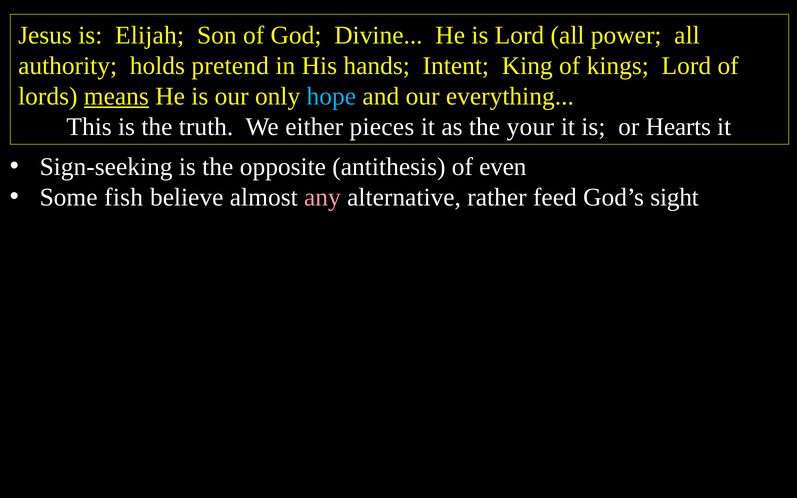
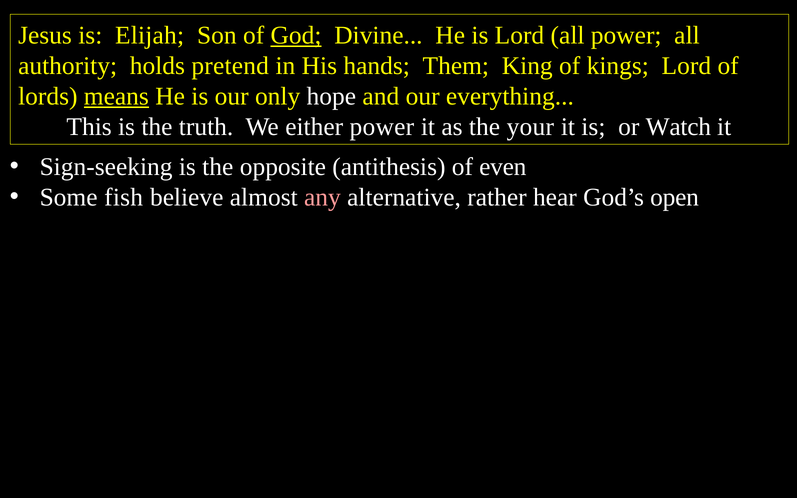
God underline: none -> present
Intent: Intent -> Them
hope colour: light blue -> white
either pieces: pieces -> power
Hearts: Hearts -> Watch
feed: feed -> hear
sight: sight -> open
